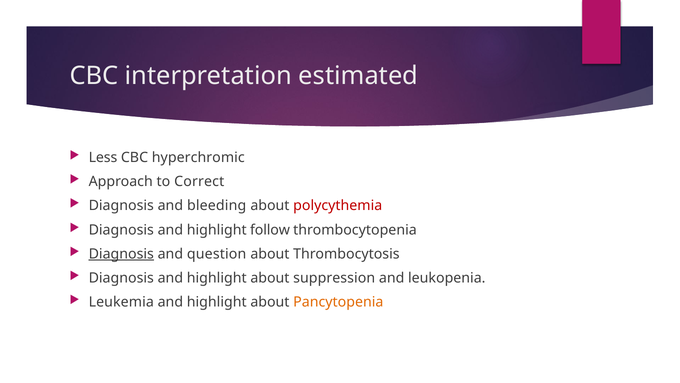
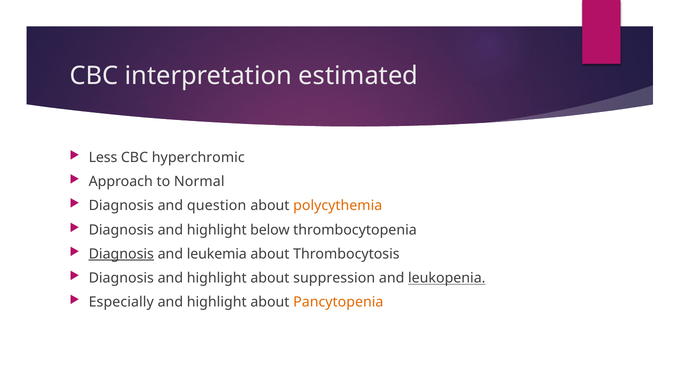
Correct: Correct -> Normal
bleeding: bleeding -> question
polycythemia colour: red -> orange
follow: follow -> below
question: question -> leukemia
leukopenia underline: none -> present
Leukemia: Leukemia -> Especially
